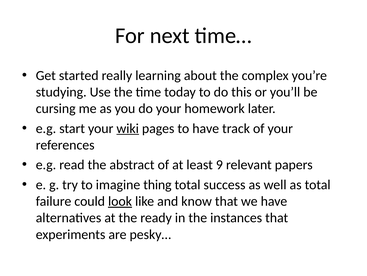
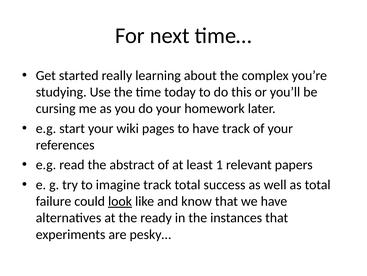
wiki underline: present -> none
9: 9 -> 1
imagine thing: thing -> track
